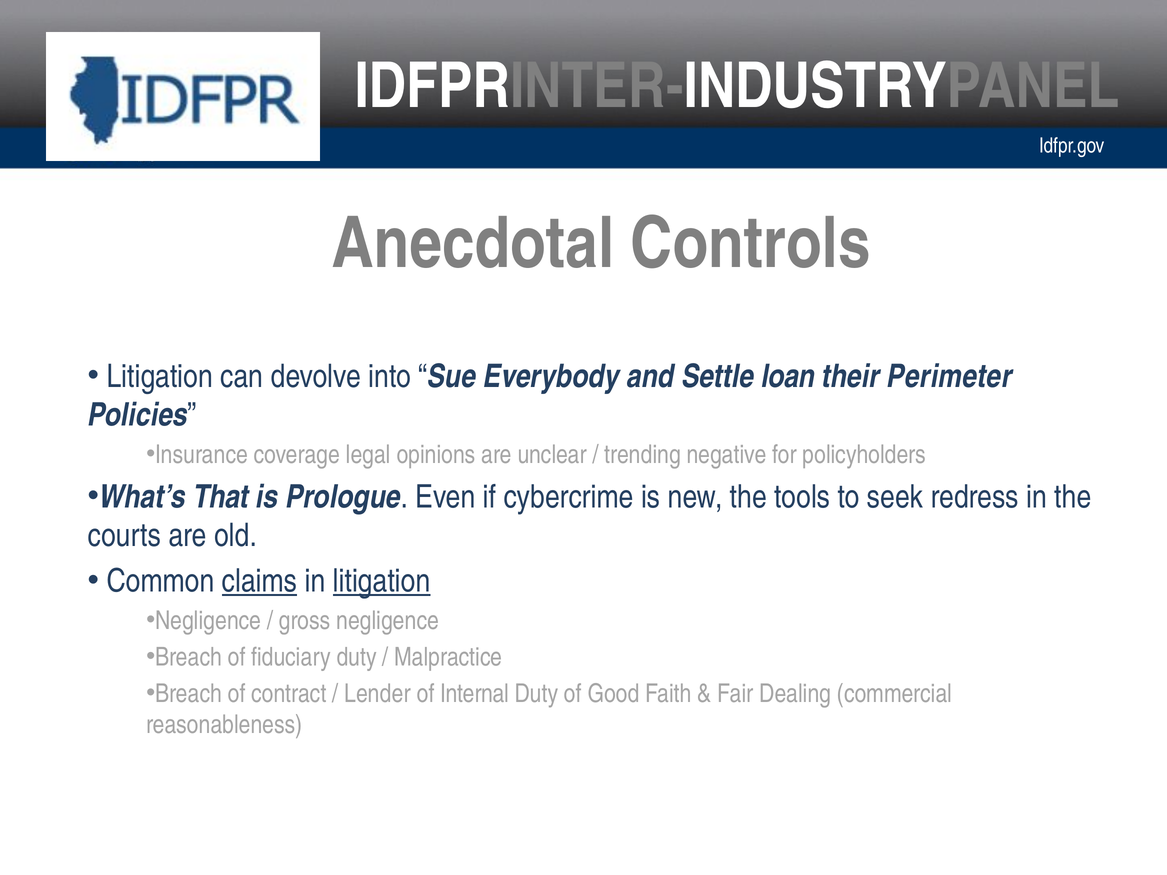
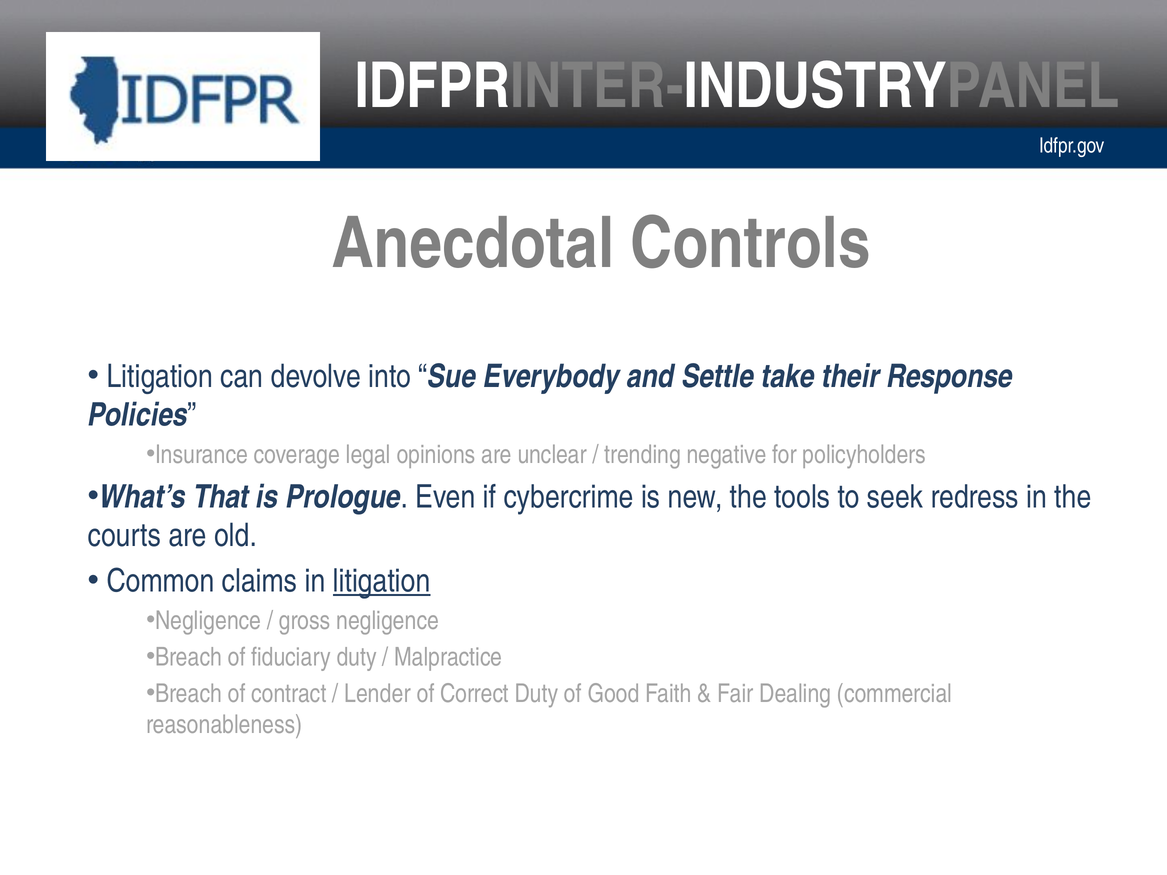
loan: loan -> take
Perimeter: Perimeter -> Response
claims underline: present -> none
Internal: Internal -> Correct
